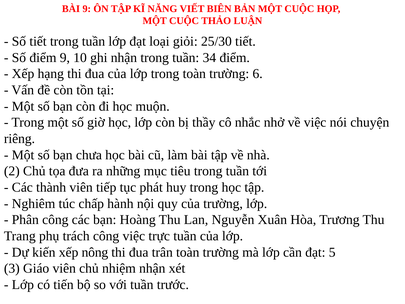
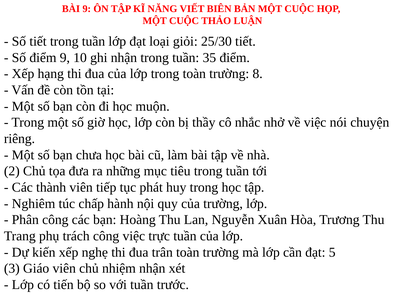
34: 34 -> 35
6: 6 -> 8
nông: nông -> nghẹ
